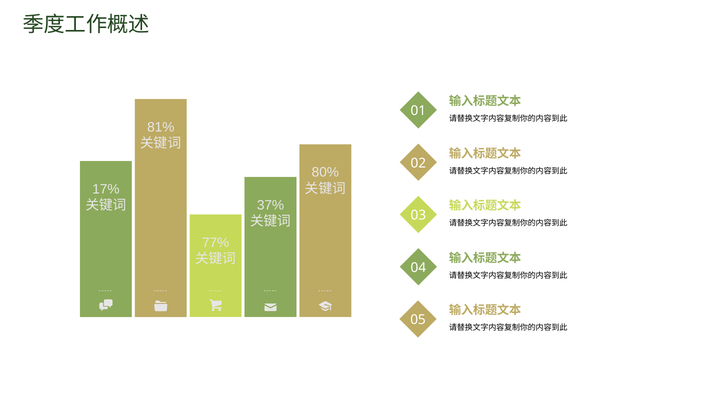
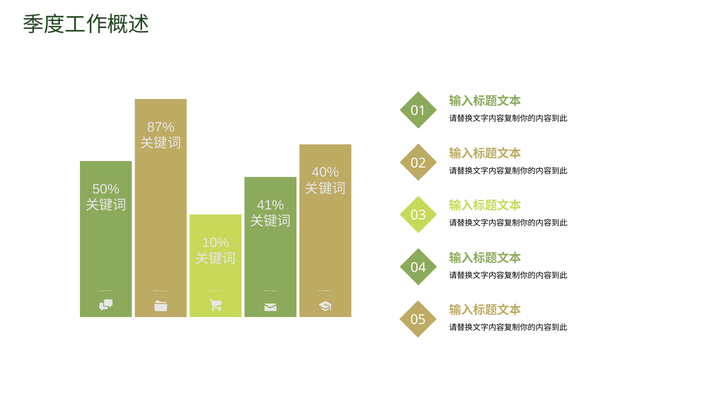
81%: 81% -> 87%
80%: 80% -> 40%
17%: 17% -> 50%
37%: 37% -> 41%
77%: 77% -> 10%
